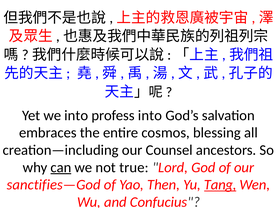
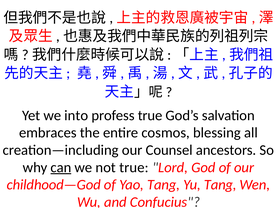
profess into: into -> true
sanctifies—God: sanctifies—God -> childhood—God
Yao Then: Then -> Tang
Tang at (220, 185) underline: present -> none
